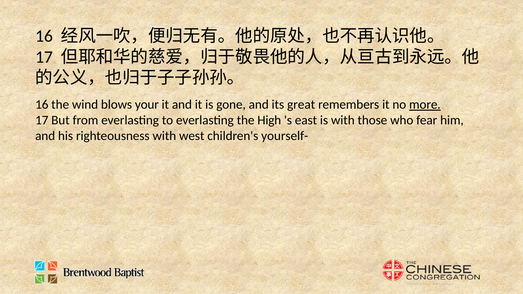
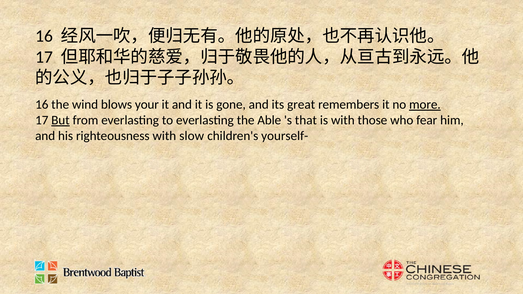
But underline: none -> present
High: High -> Able
east: east -> that
west: west -> slow
